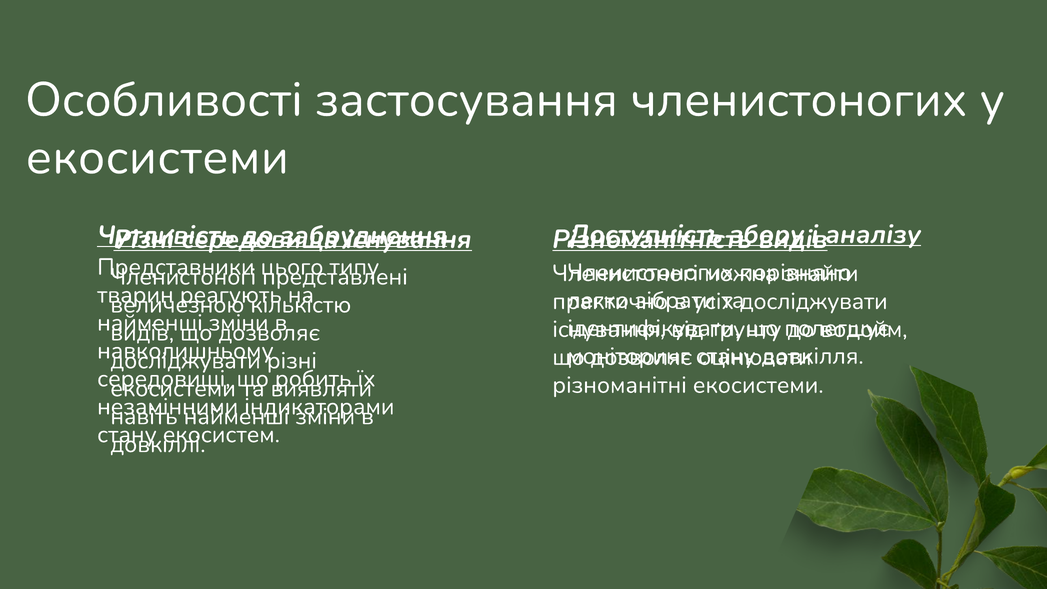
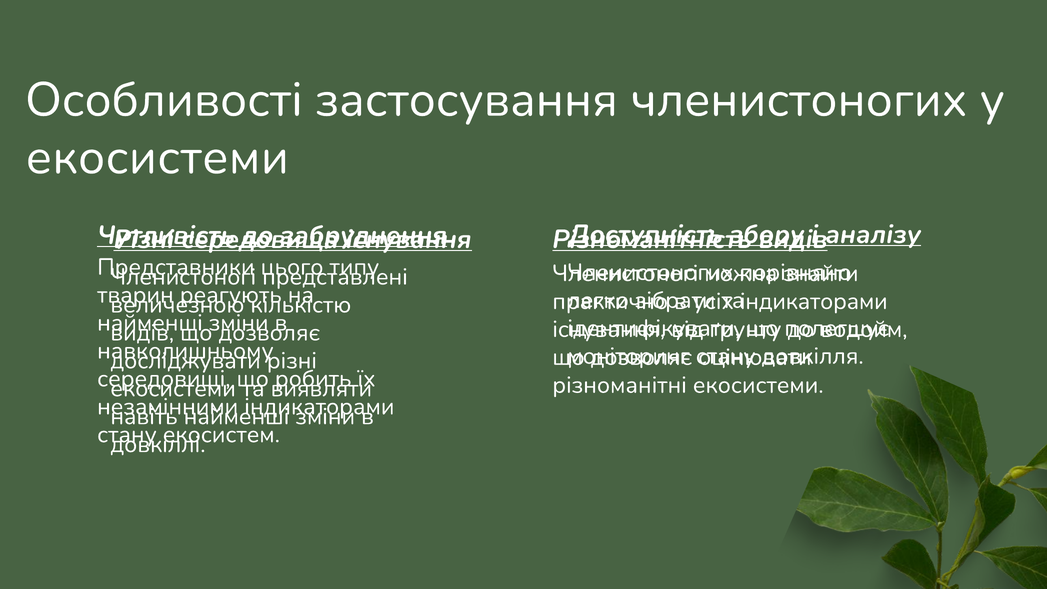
досліджувати at (814, 301): досліджувати -> індикаторами
